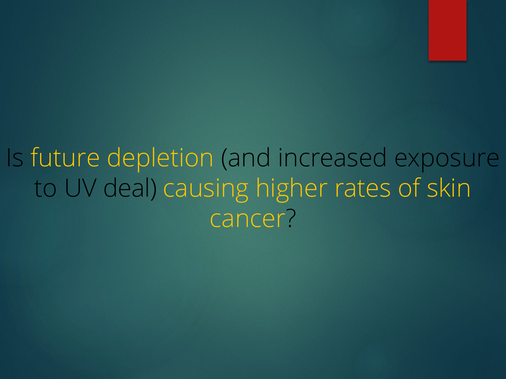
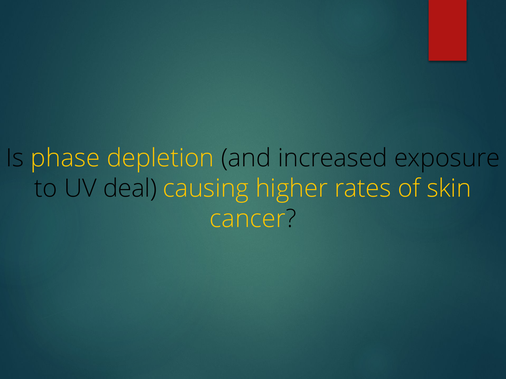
future: future -> phase
